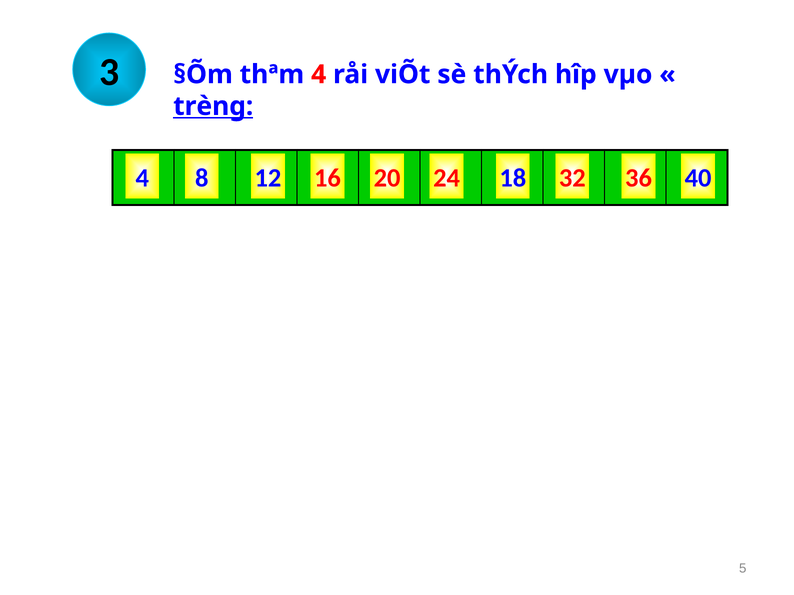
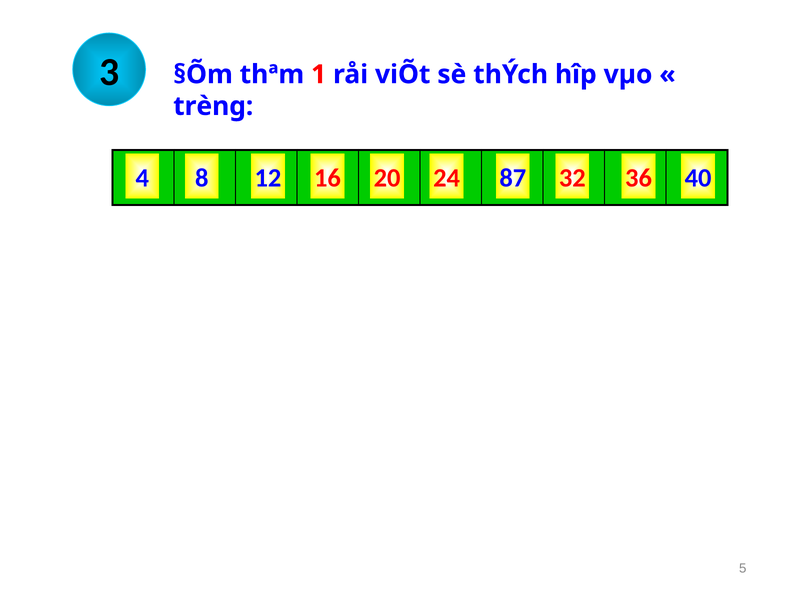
thªm 4: 4 -> 1
trèng underline: present -> none
18: 18 -> 87
